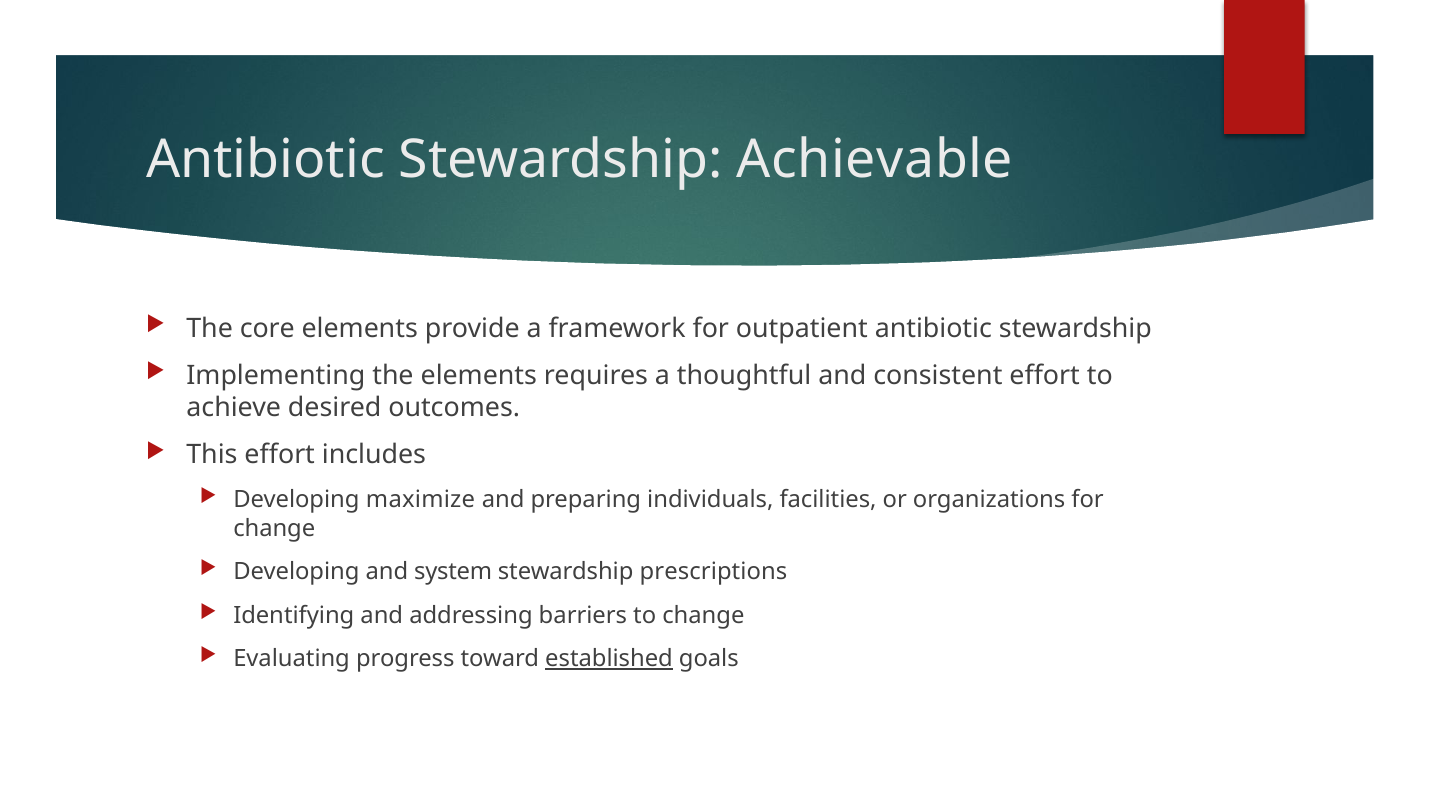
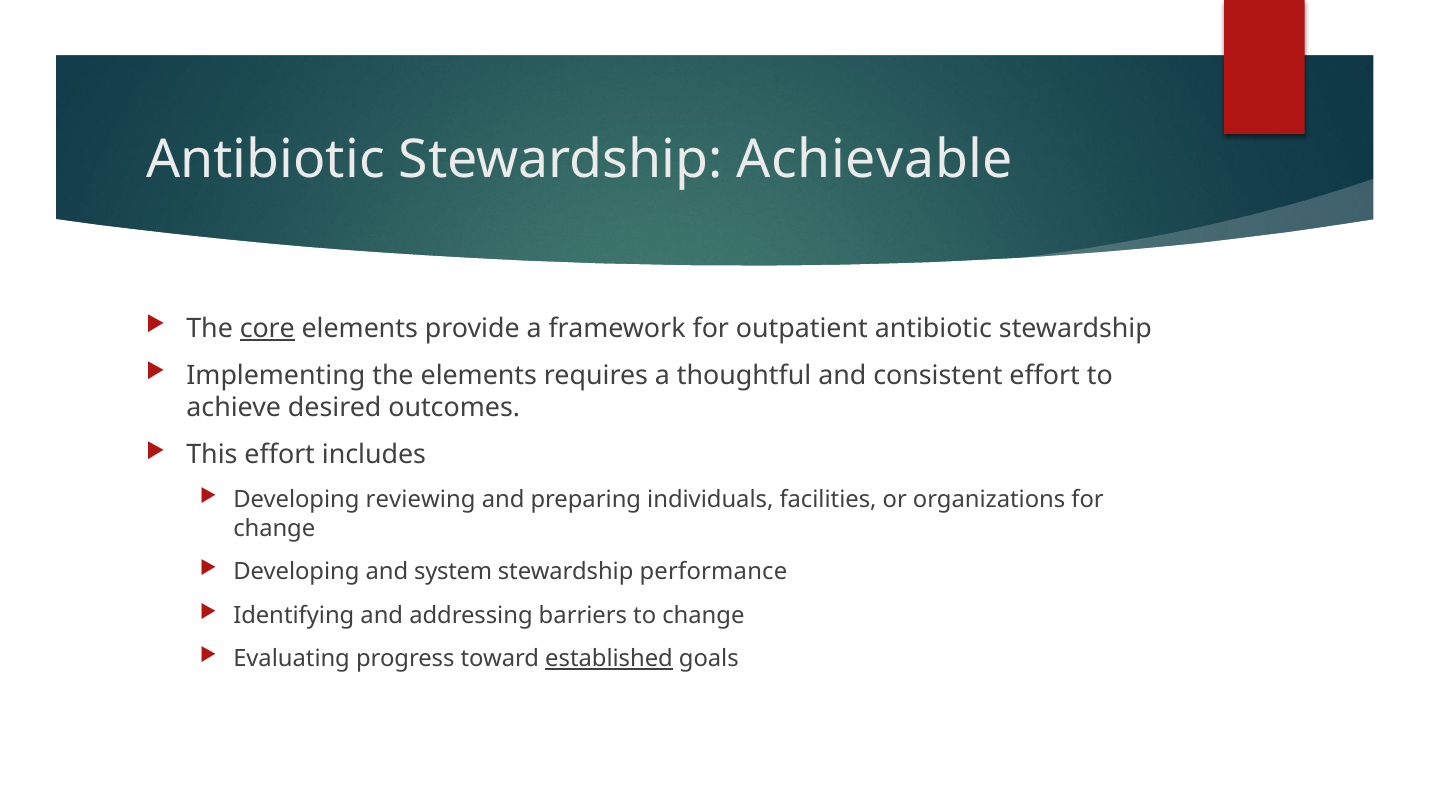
core underline: none -> present
maximize: maximize -> reviewing
prescriptions: prescriptions -> performance
